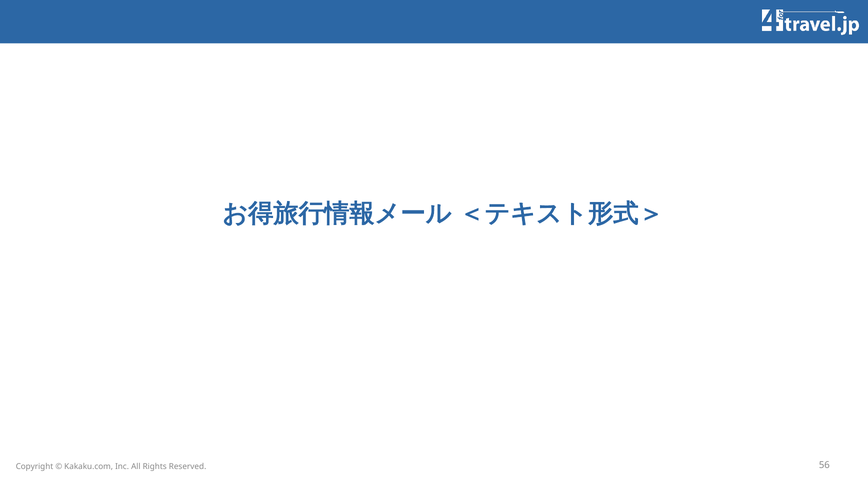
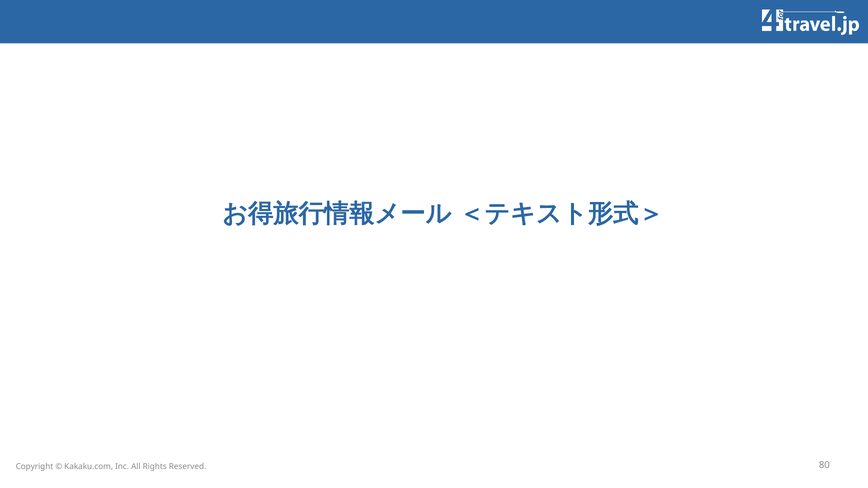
56: 56 -> 80
